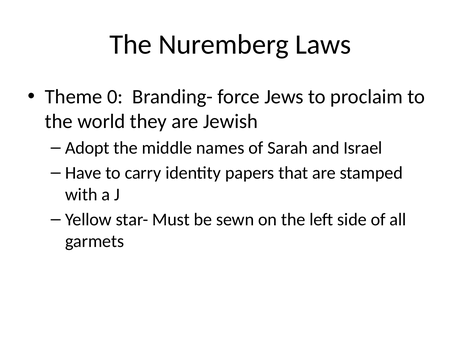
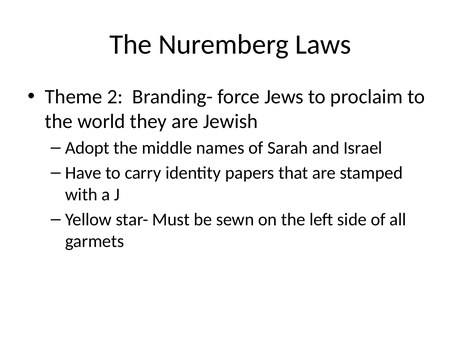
0: 0 -> 2
